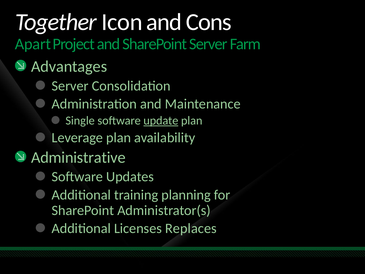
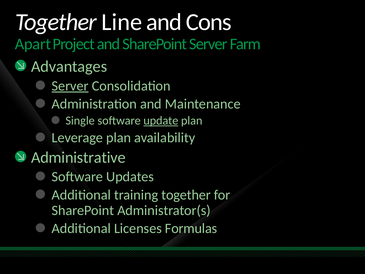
Icon: Icon -> Line
Server at (70, 86) underline: none -> present
training planning: planning -> together
Replaces: Replaces -> Formulas
